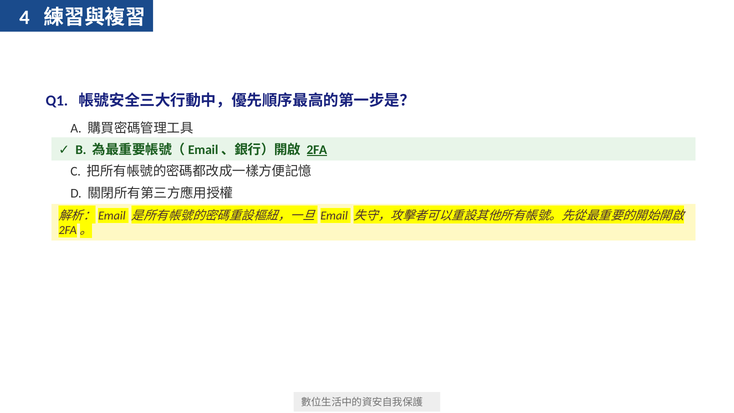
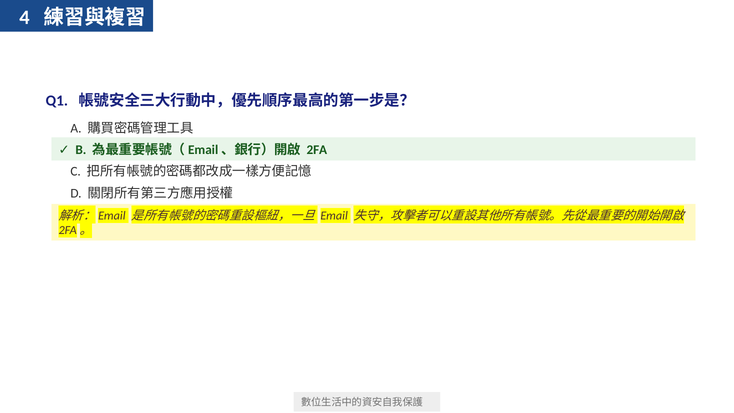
2FA underline: present -> none
